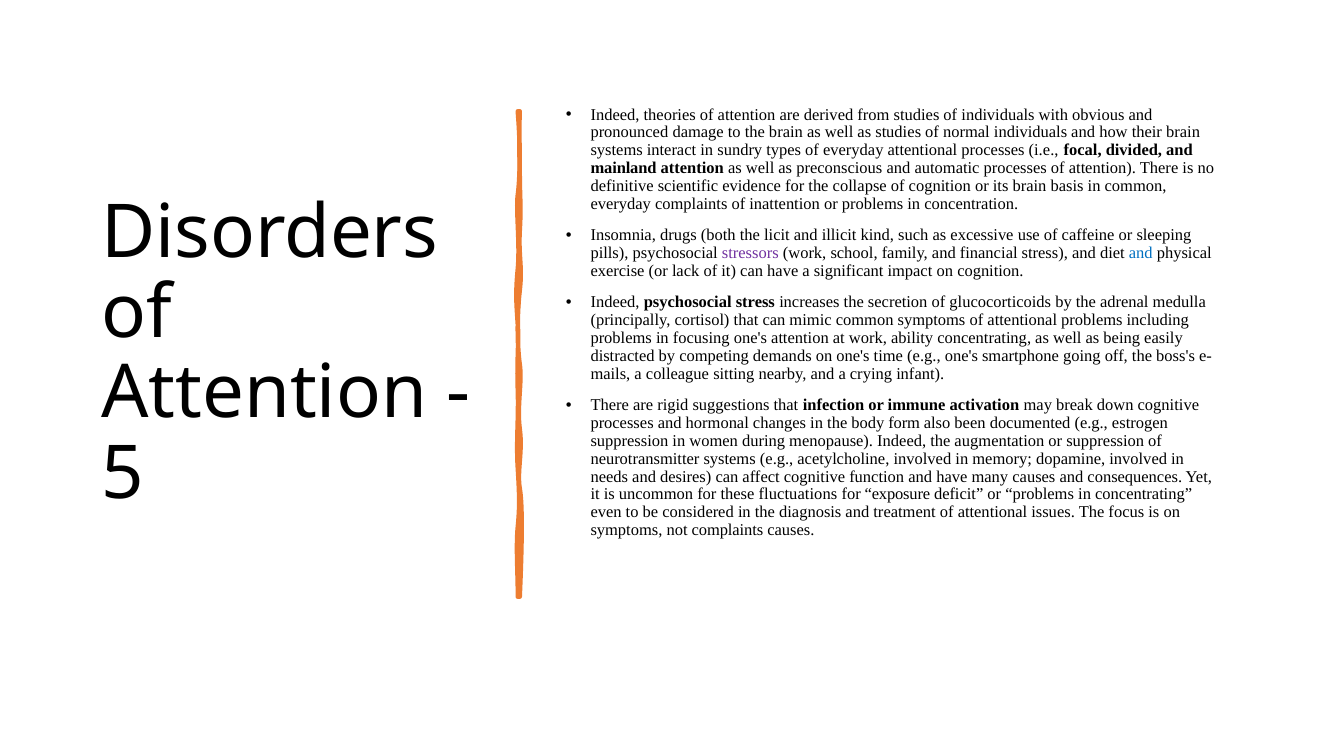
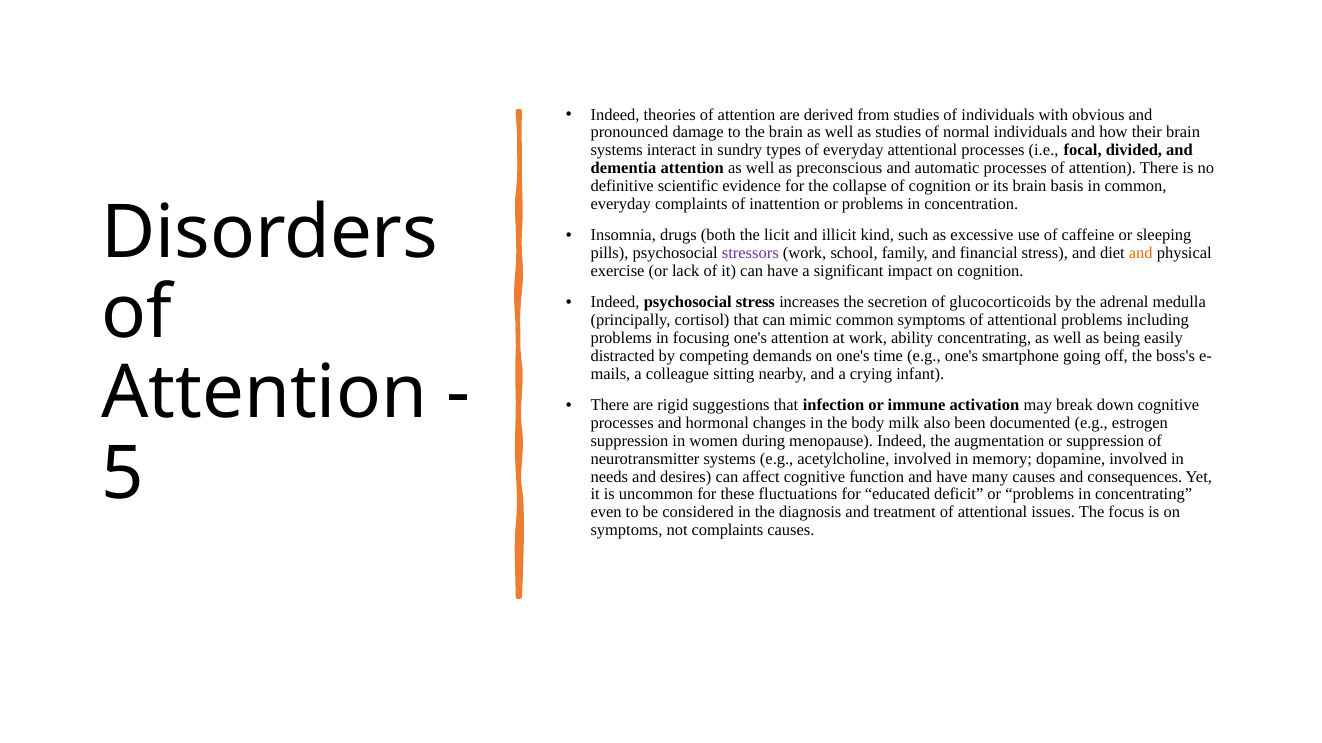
mainland: mainland -> dementia
and at (1141, 253) colour: blue -> orange
form: form -> milk
exposure: exposure -> educated
